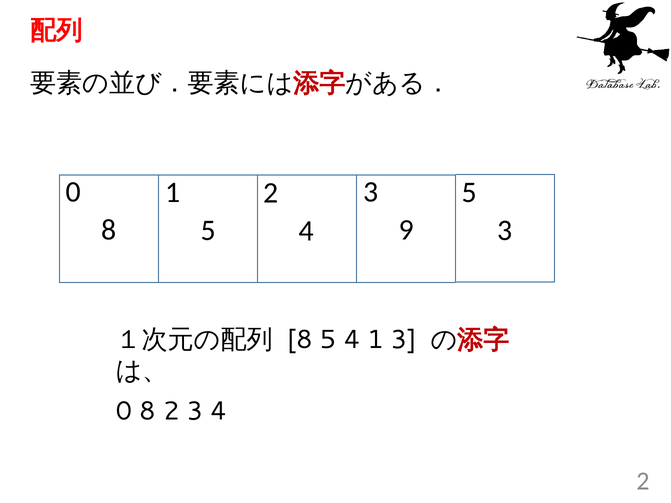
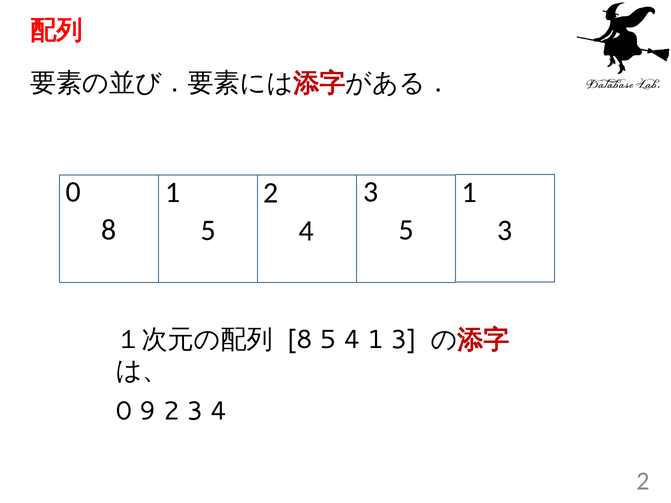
3 5: 5 -> 1
4 9: 9 -> 5
0 8: 8 -> 9
